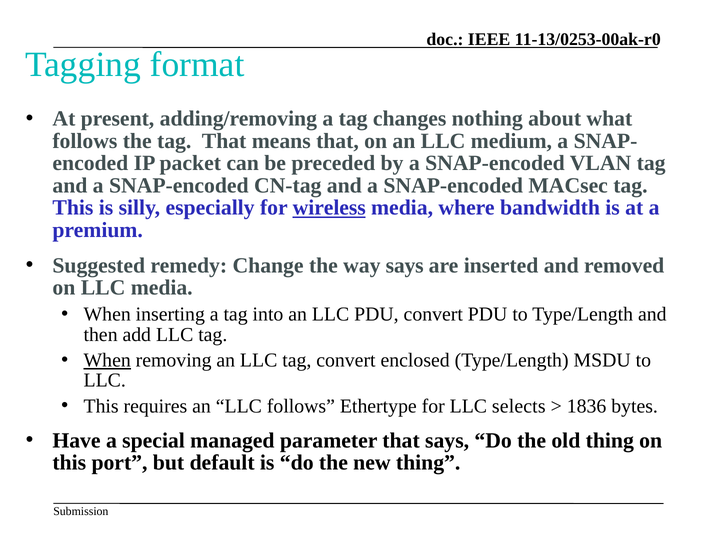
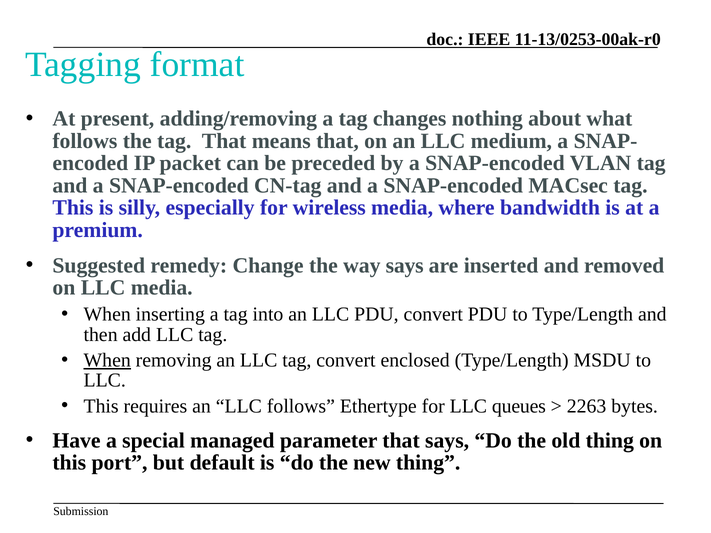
wireless underline: present -> none
selects: selects -> queues
1836: 1836 -> 2263
